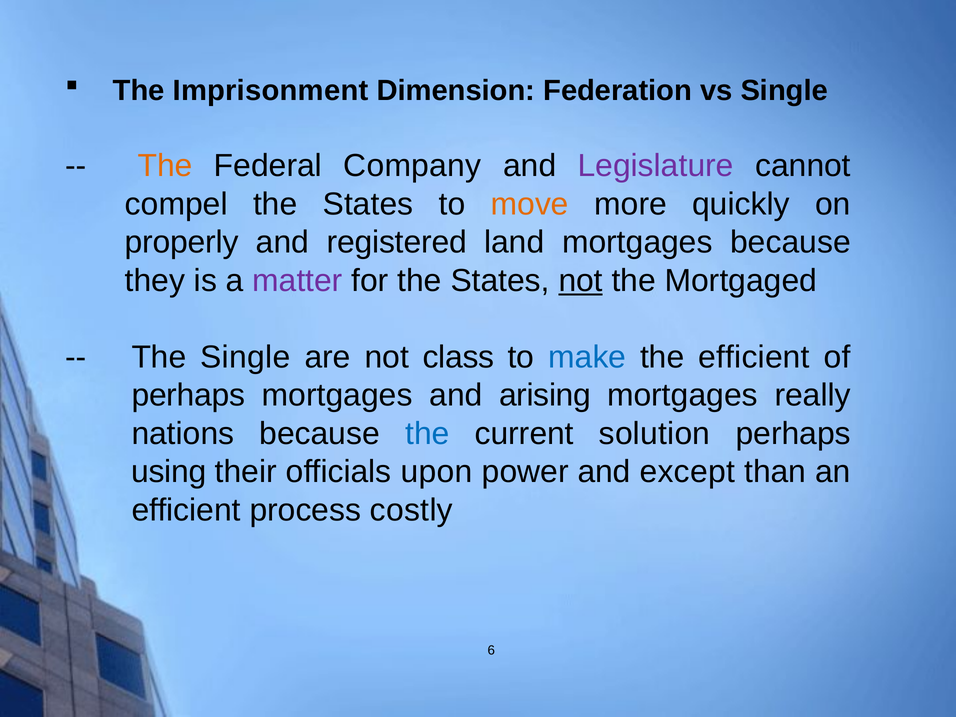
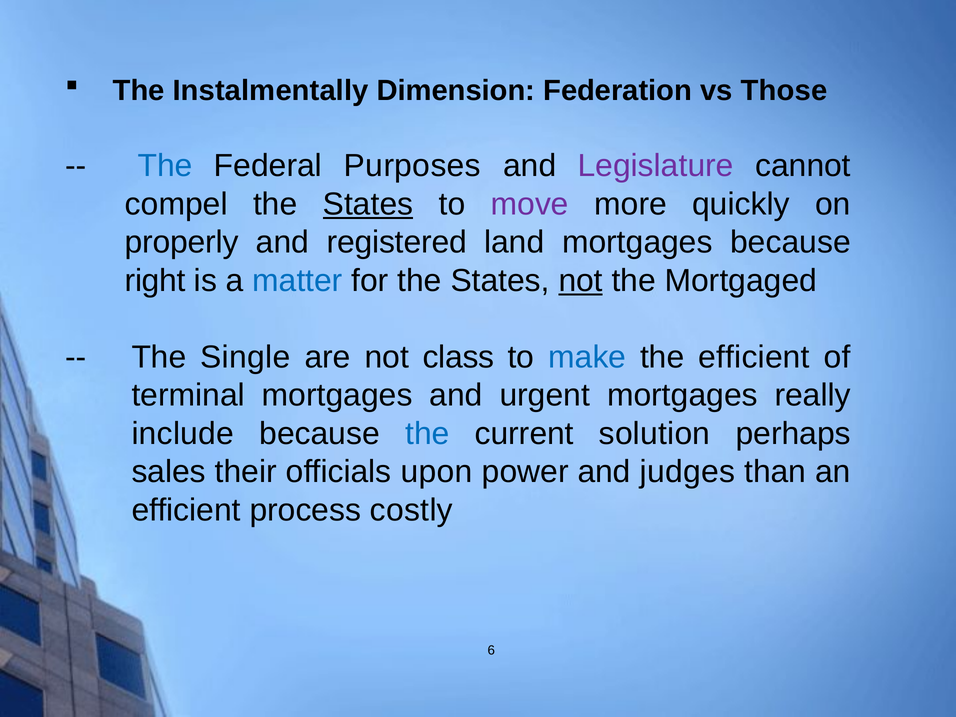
Imprisonment: Imprisonment -> Instalmentally
vs Single: Single -> Those
The at (165, 166) colour: orange -> blue
Company: Company -> Purposes
States at (368, 204) underline: none -> present
move colour: orange -> purple
they: they -> right
matter colour: purple -> blue
perhaps at (188, 395): perhaps -> terminal
arising: arising -> urgent
nations: nations -> include
using: using -> sales
except: except -> judges
